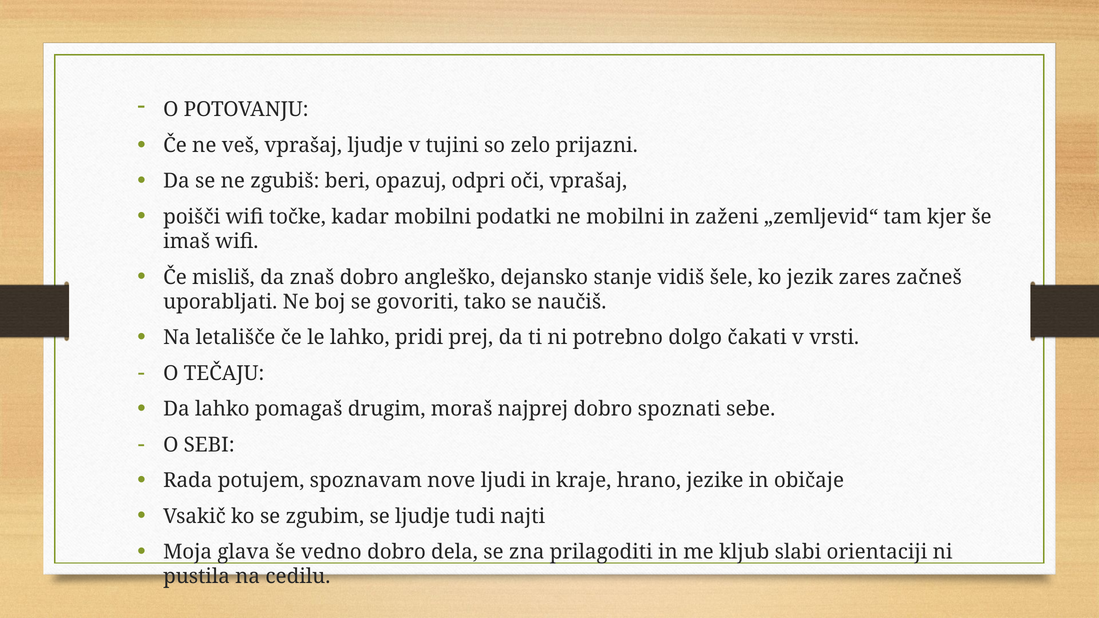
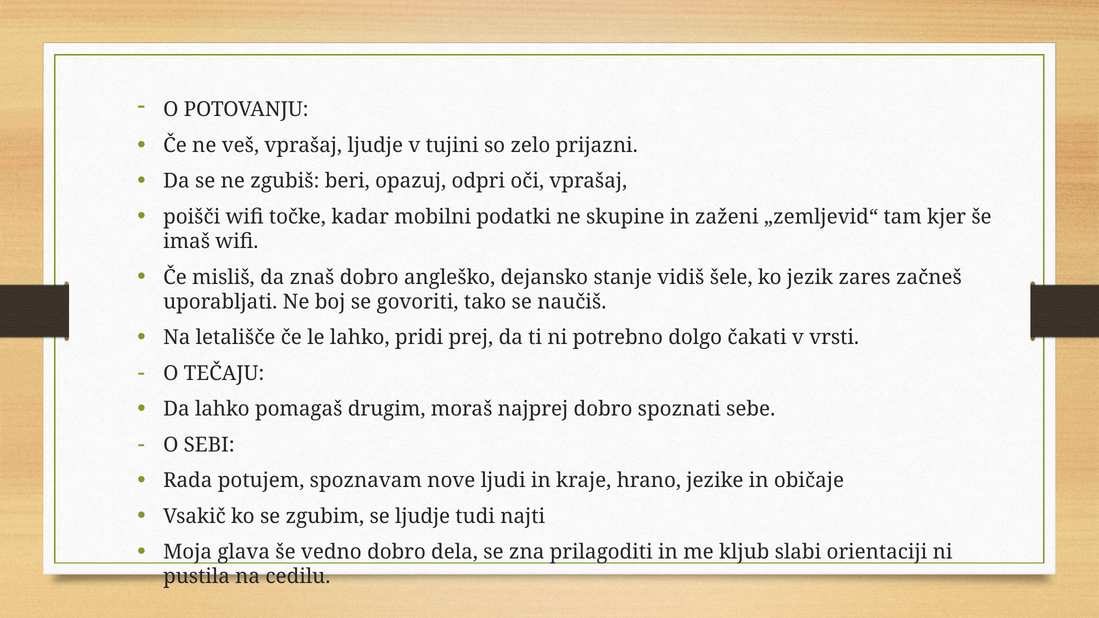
ne mobilni: mobilni -> skupine
